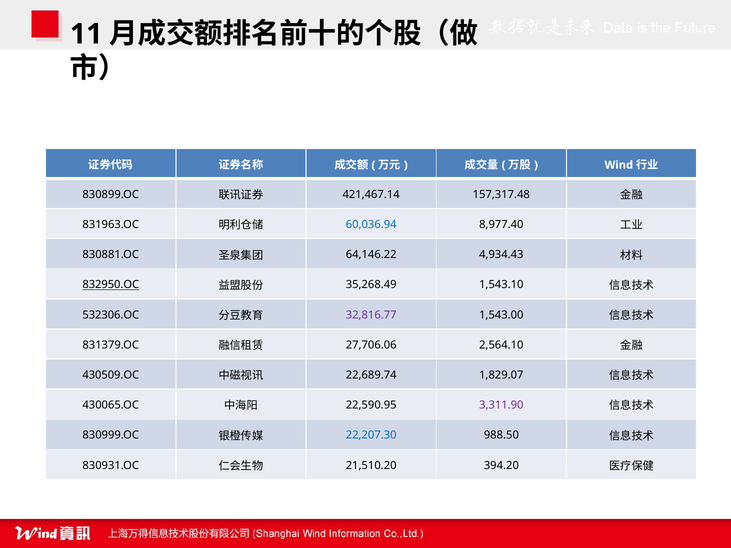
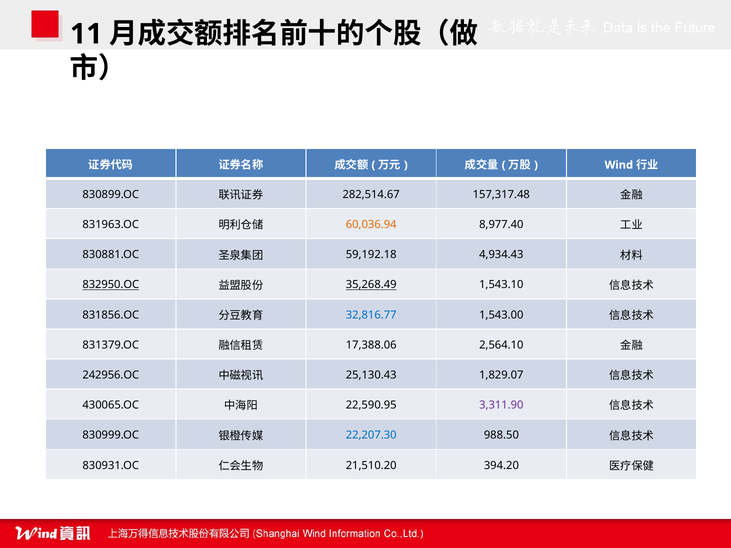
421,467.14: 421,467.14 -> 282,514.67
60,036.94 colour: blue -> orange
64,146.22: 64,146.22 -> 59,192.18
35,268.49 underline: none -> present
532306.OC: 532306.OC -> 831856.OC
32,816.77 colour: purple -> blue
27,706.06: 27,706.06 -> 17,388.06
430509.OC: 430509.OC -> 242956.OC
22,689.74: 22,689.74 -> 25,130.43
